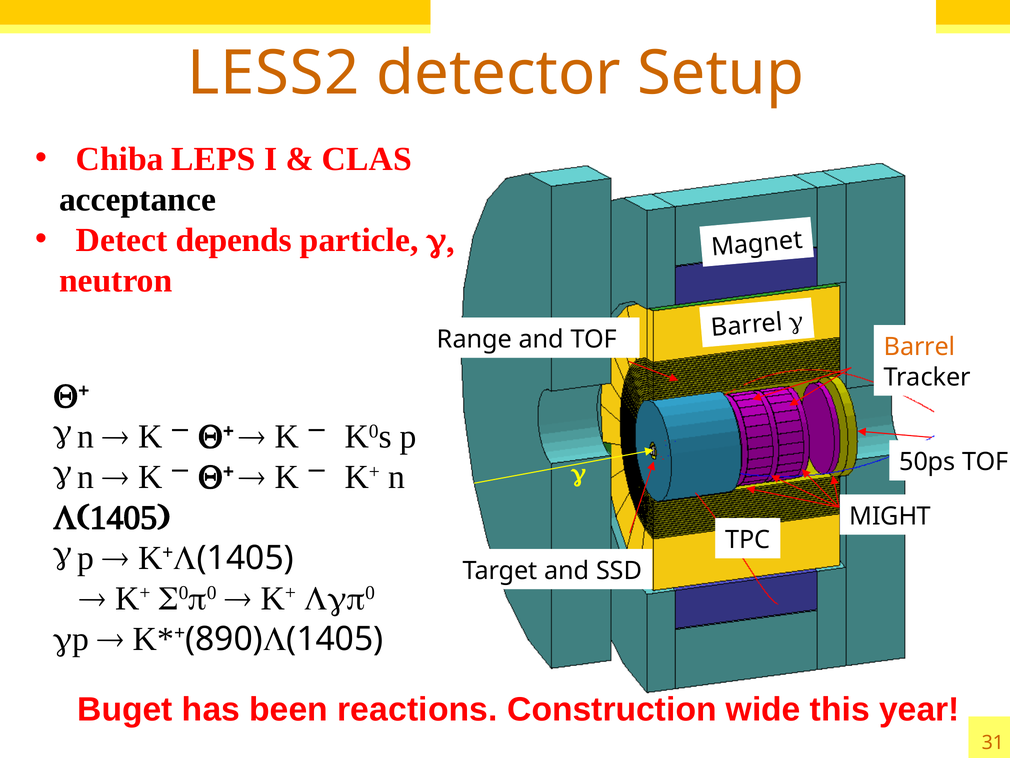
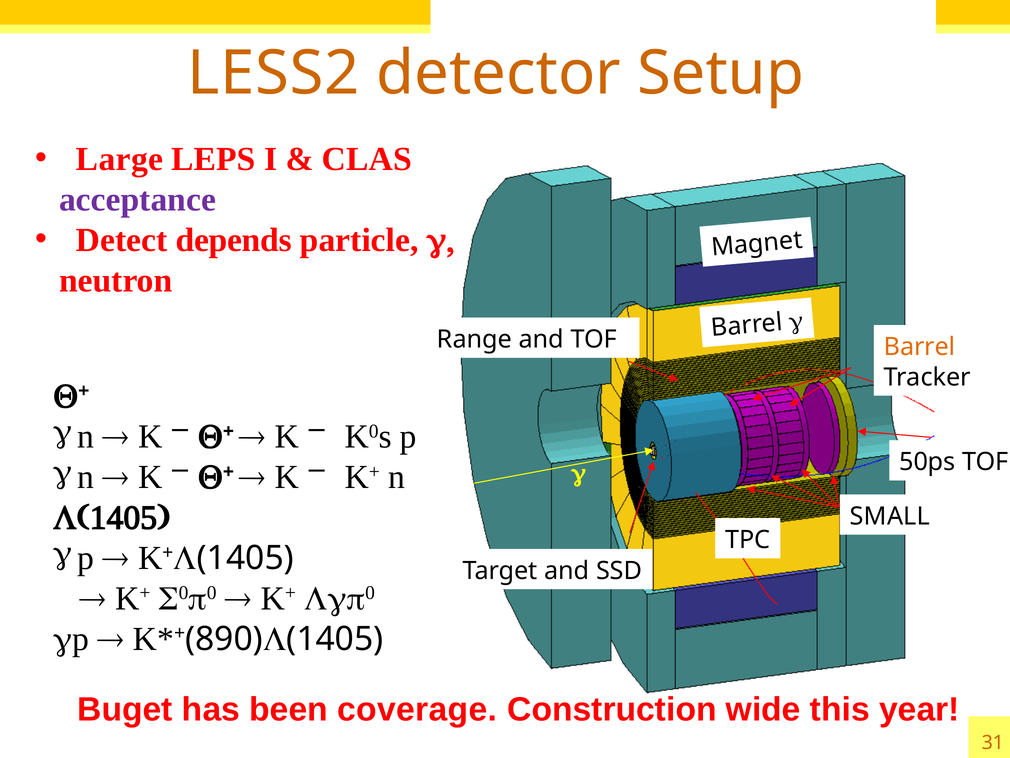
Chiba: Chiba -> Large
acceptance colour: black -> purple
MIGHT: MIGHT -> SMALL
reactions: reactions -> coverage
